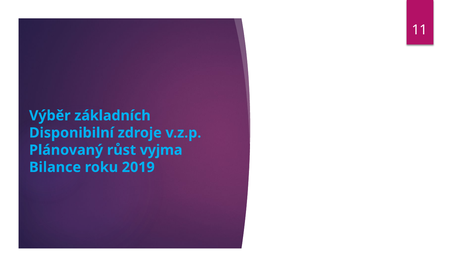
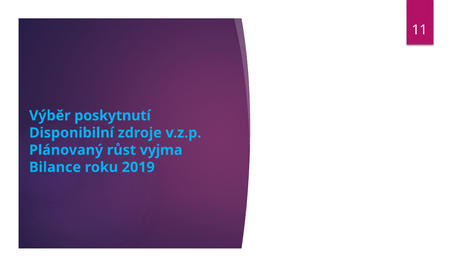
základních: základních -> poskytnutí
